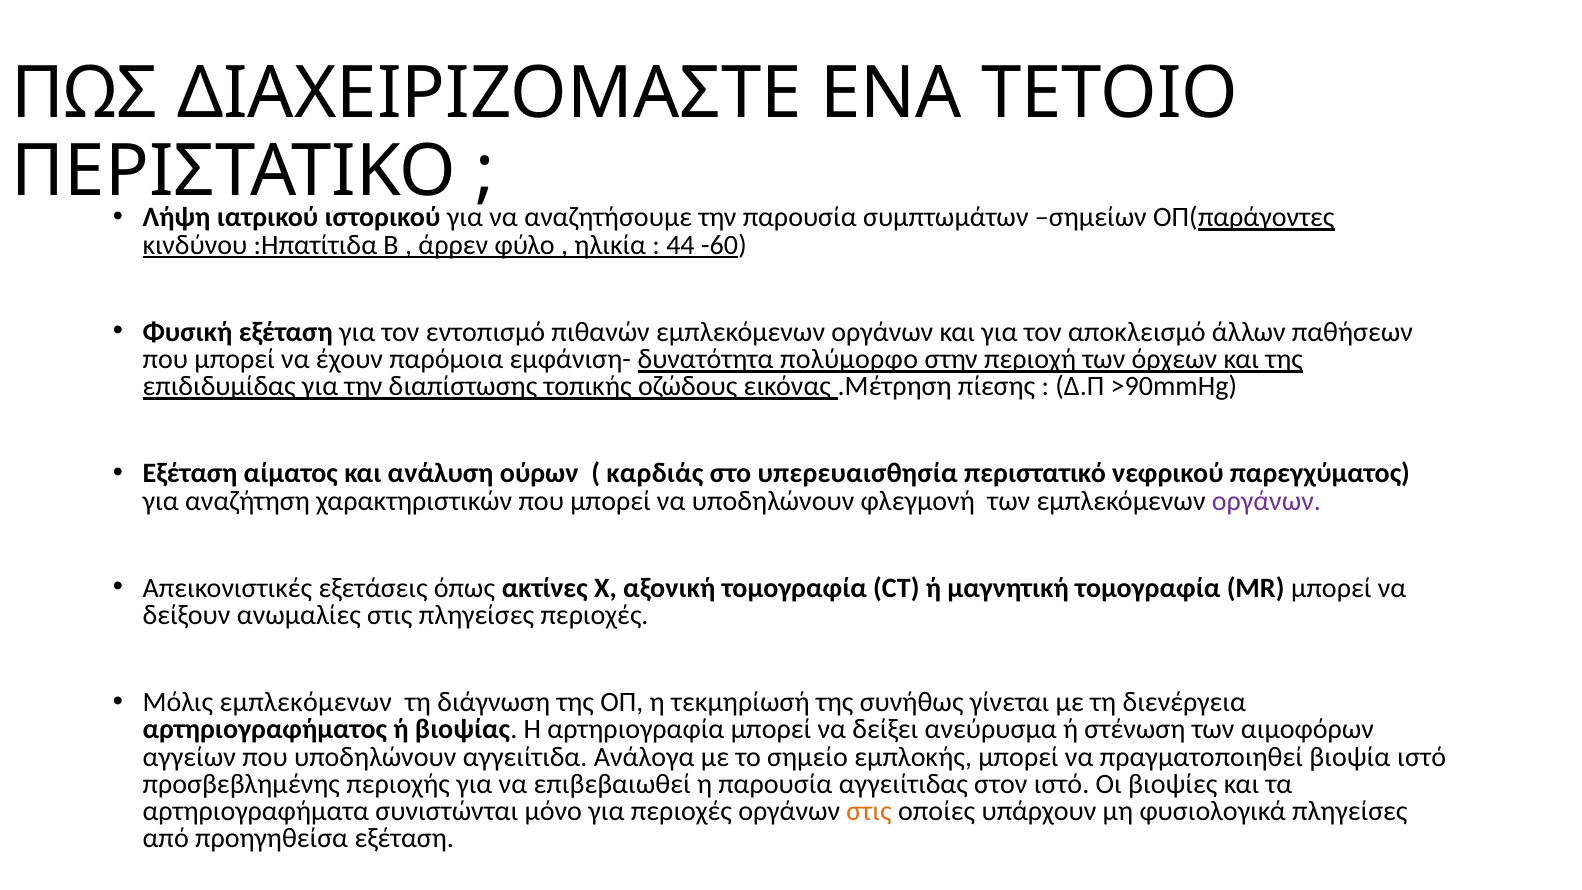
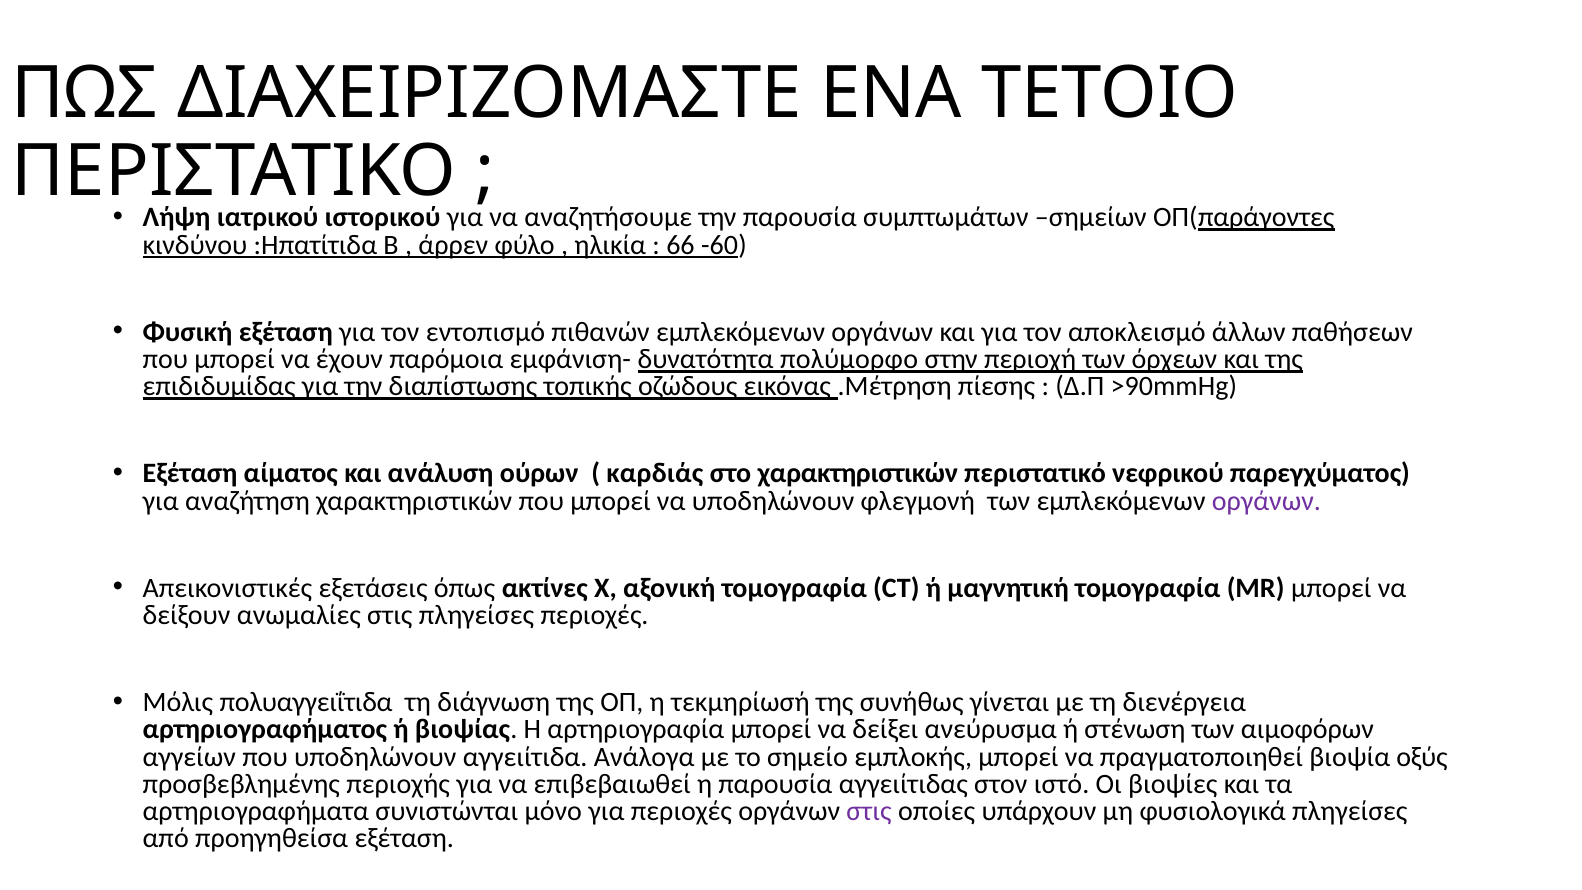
44: 44 -> 66
στο υπερευαισθησία: υπερευαισθησία -> χαρακτηριστικών
Μόλις εμπλεκόμενων: εμπλεκόμενων -> πολυαγγειΐτιδα
βιοψία ιστό: ιστό -> οξύς
στις at (869, 811) colour: orange -> purple
